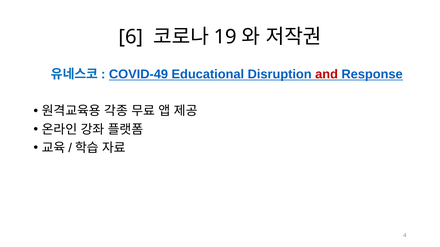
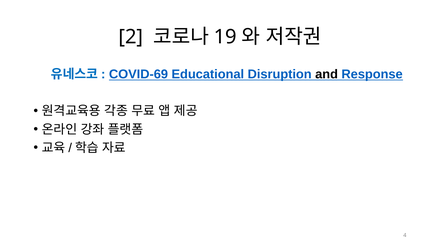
6: 6 -> 2
COVID-49: COVID-49 -> COVID-69
and colour: red -> black
